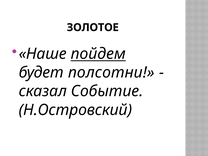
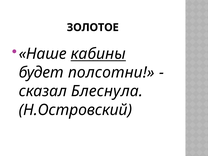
пойдем: пойдем -> кабины
Событие: Событие -> Блеснула
